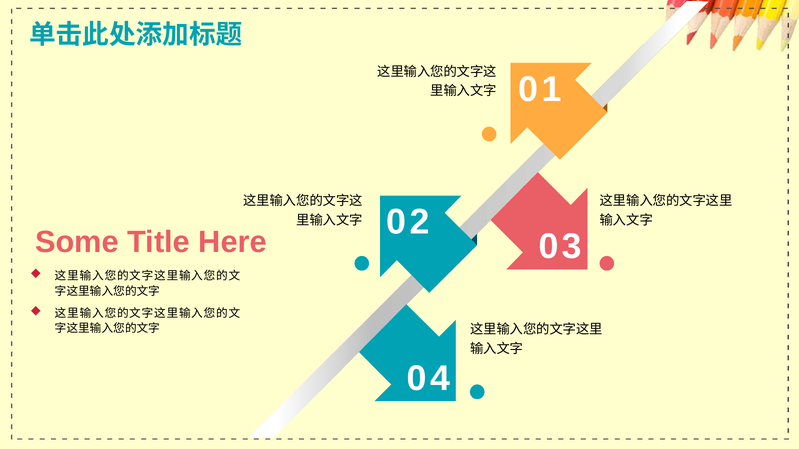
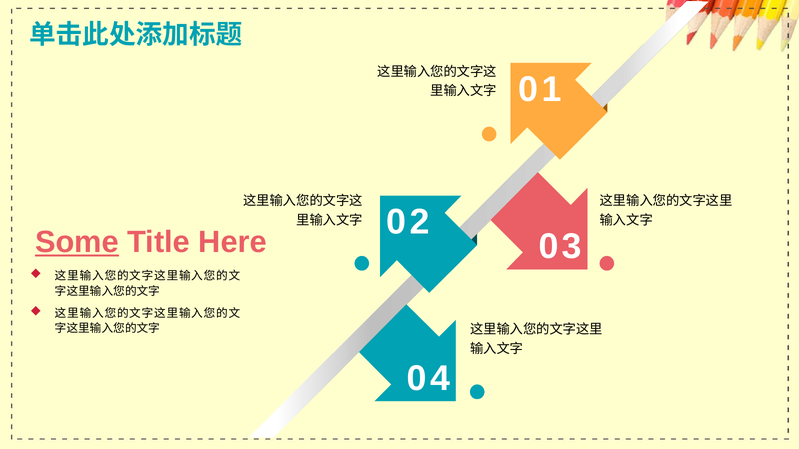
Some underline: none -> present
